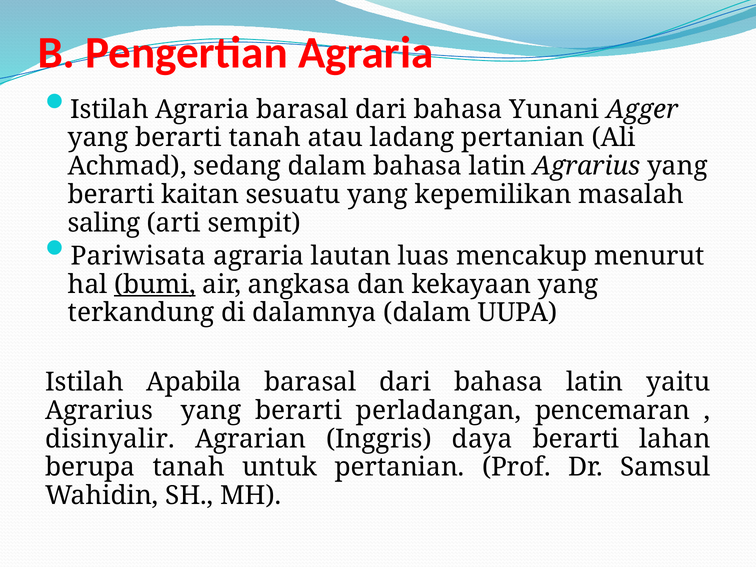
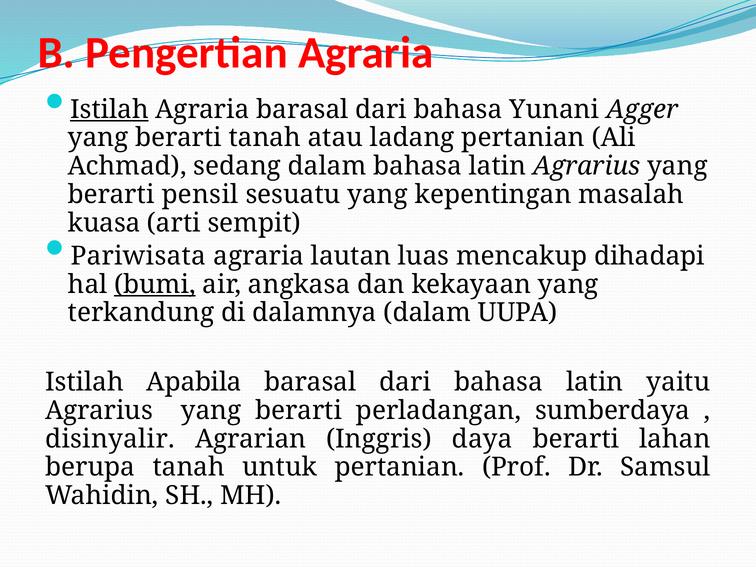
Istilah at (109, 109) underline: none -> present
kaitan: kaitan -> pensil
kepemilikan: kepemilikan -> kepentingan
saling: saling -> kuasa
menurut: menurut -> dihadapi
pencemaran: pencemaran -> sumberdaya
